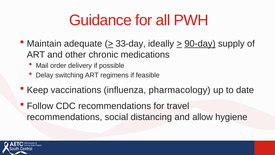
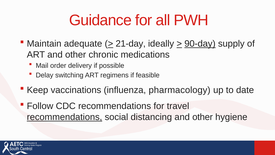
33-day: 33-day -> 21-day
recommendations at (64, 117) underline: none -> present
distancing and allow: allow -> other
